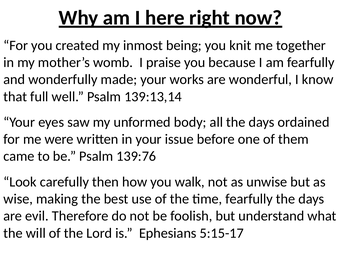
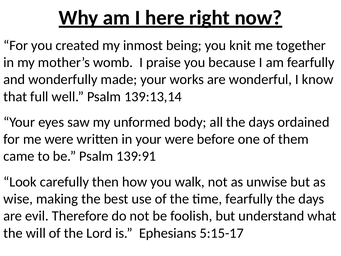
your issue: issue -> were
139:76: 139:76 -> 139:91
